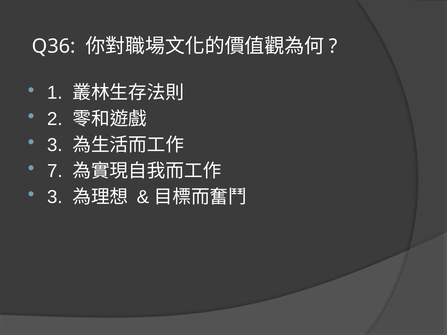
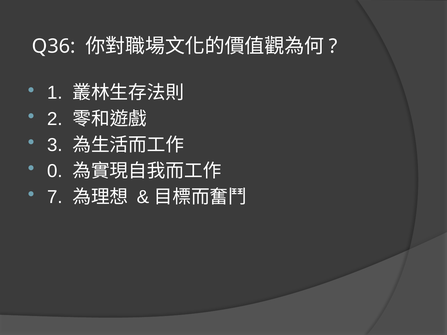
7: 7 -> 0
3 at (55, 197): 3 -> 7
